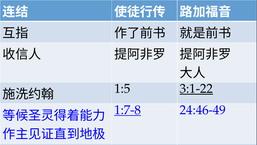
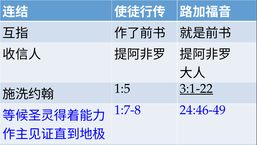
1:7-8 underline: present -> none
